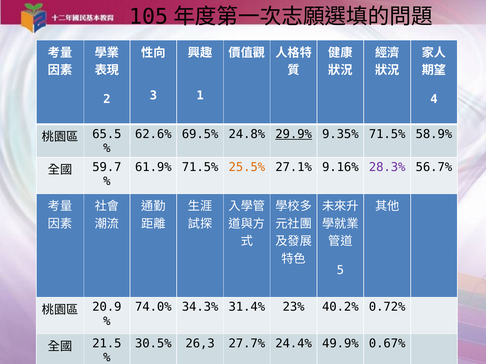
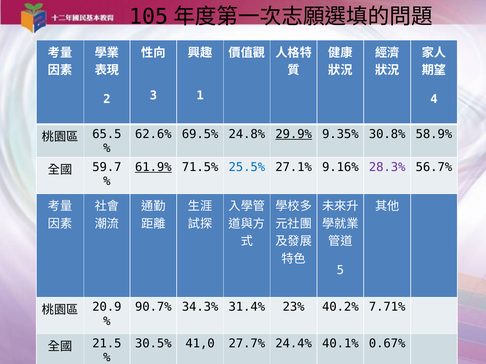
9.35% 71.5%: 71.5% -> 30.8%
61.9% underline: none -> present
25.5% colour: orange -> blue
74.0%: 74.0% -> 90.7%
0.72%: 0.72% -> 7.71%
26,3: 26,3 -> 41,0
49.9%: 49.9% -> 40.1%
